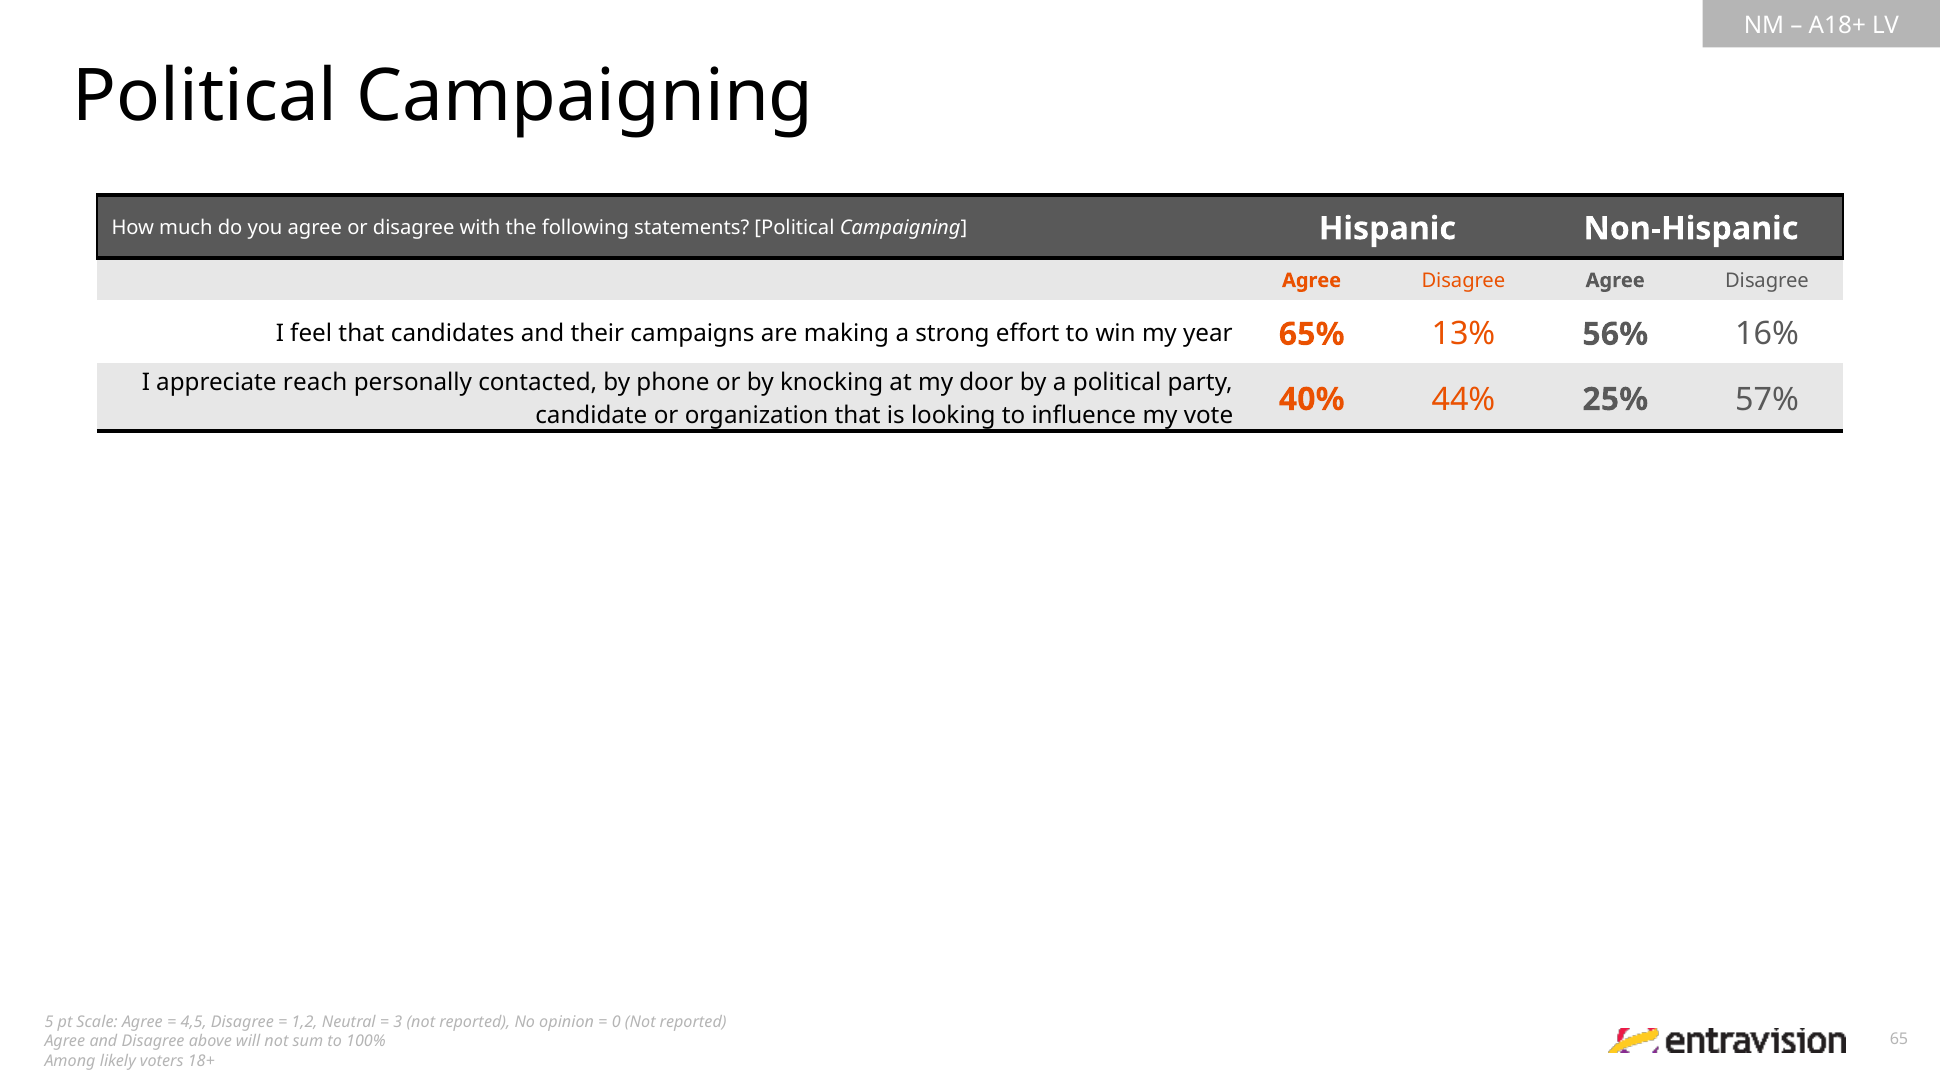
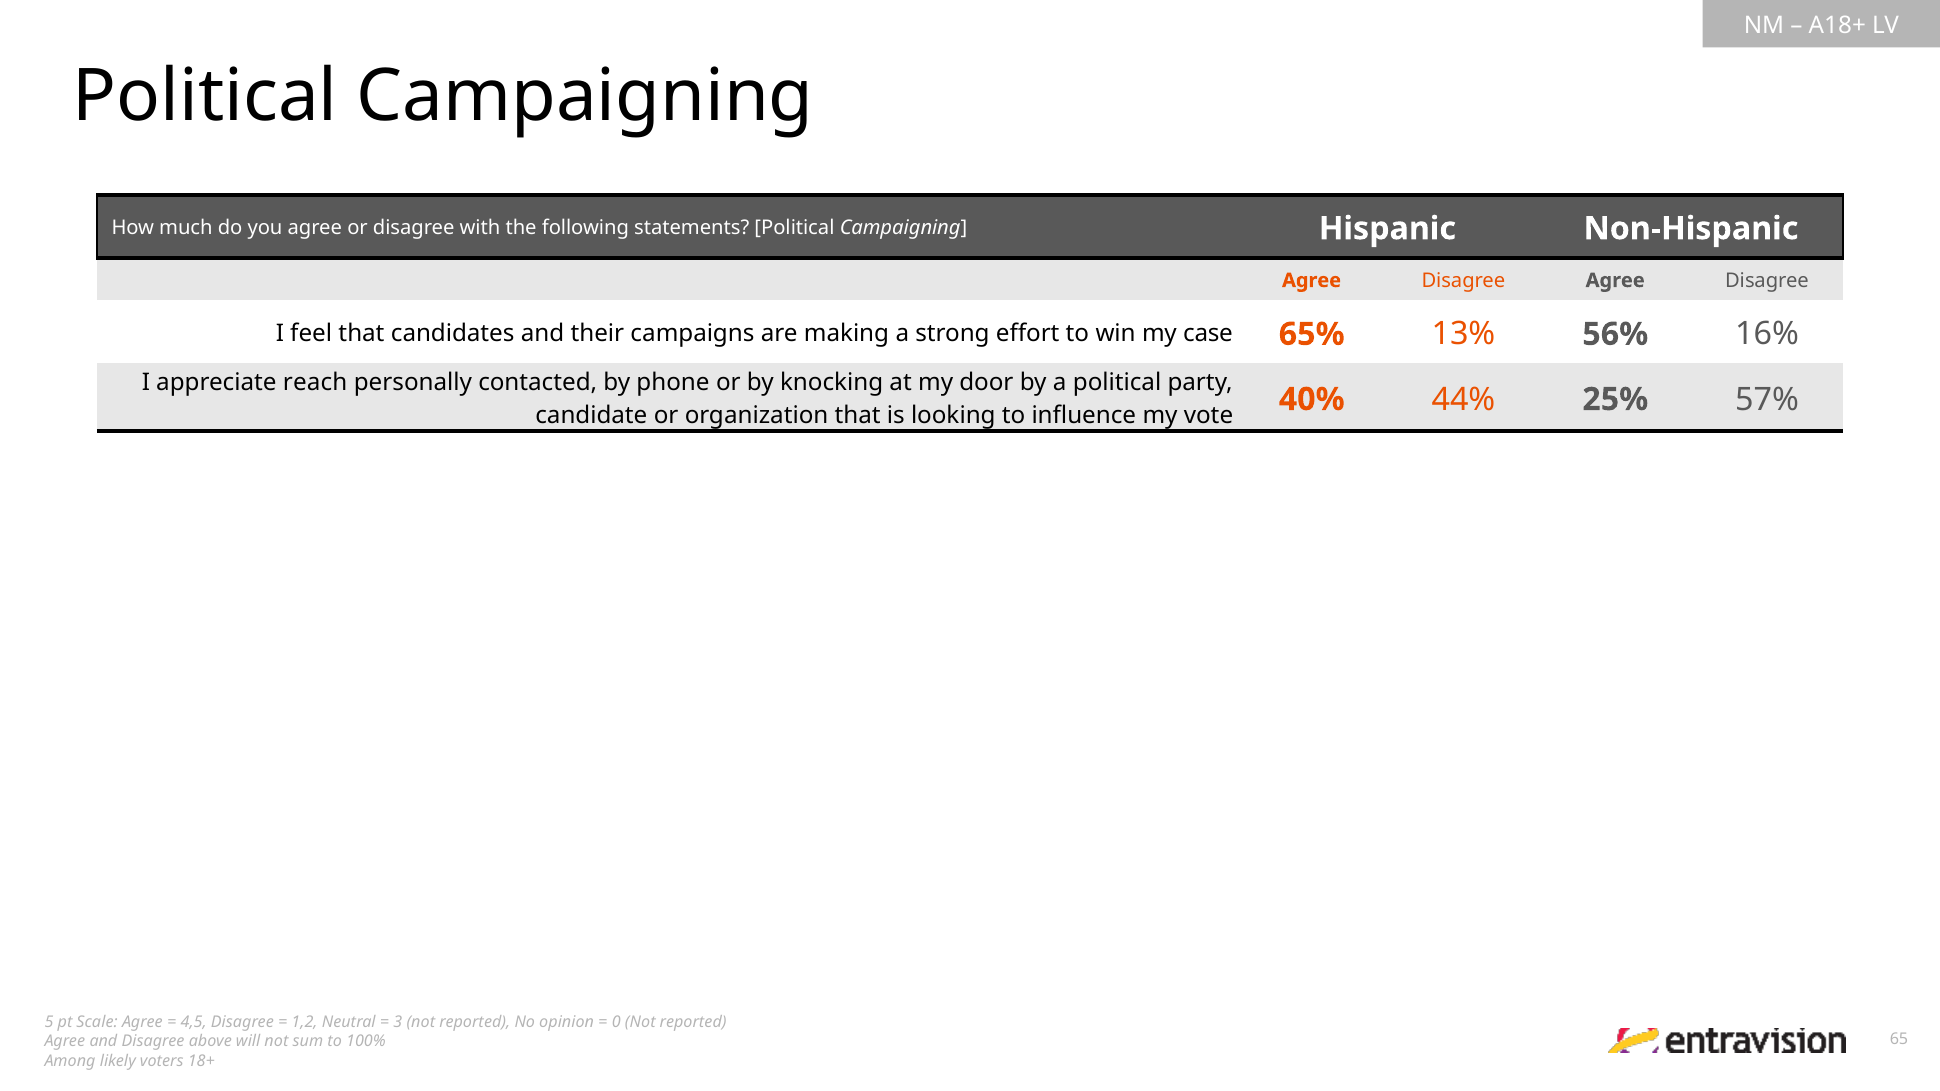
year: year -> case
